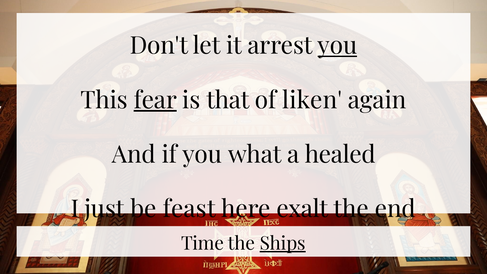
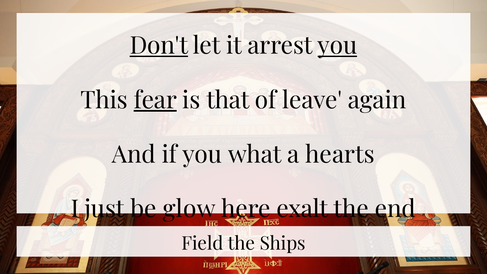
Don't underline: none -> present
liken: liken -> leave
healed: healed -> hearts
feast: feast -> glow
Time: Time -> Field
Ships underline: present -> none
